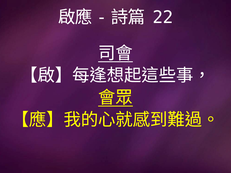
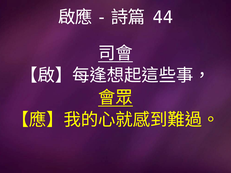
22: 22 -> 44
